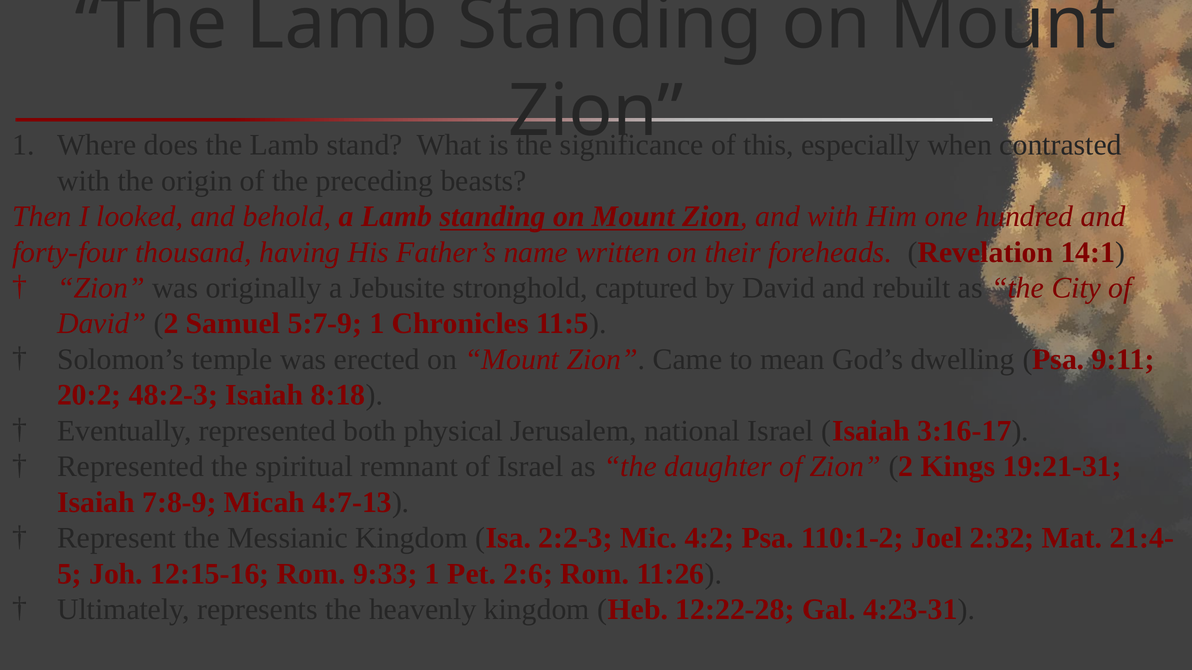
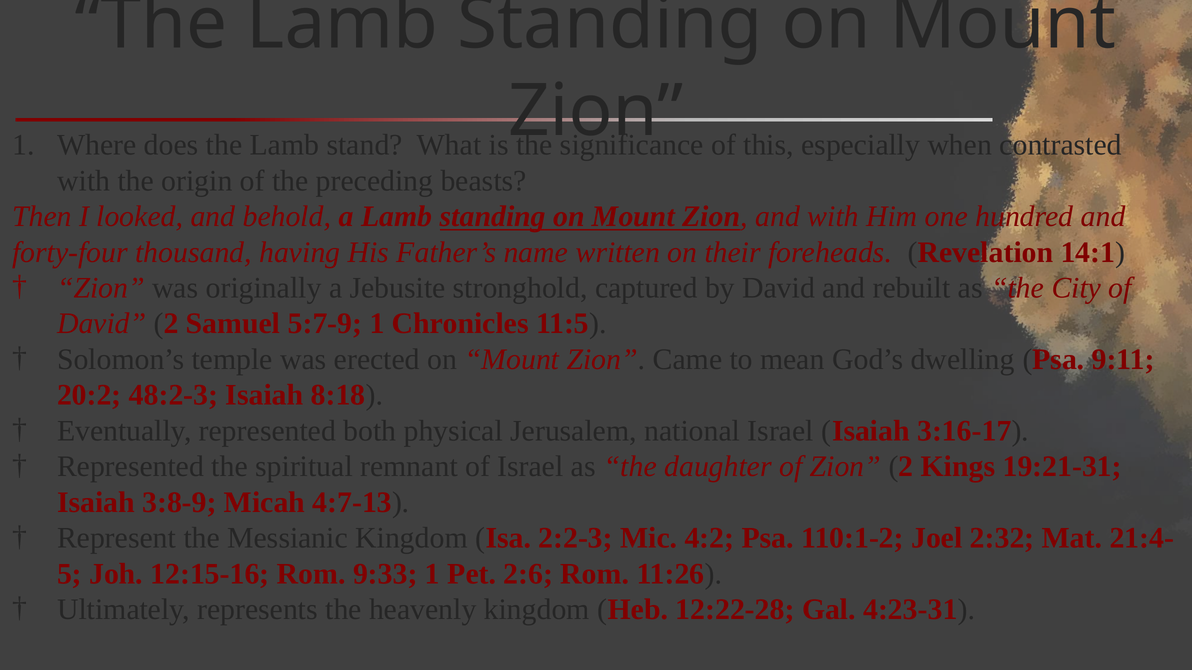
7:8-9: 7:8-9 -> 3:8-9
